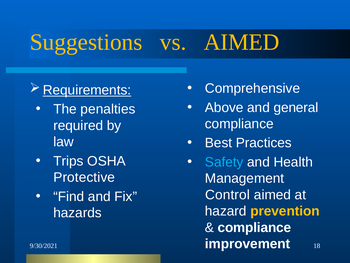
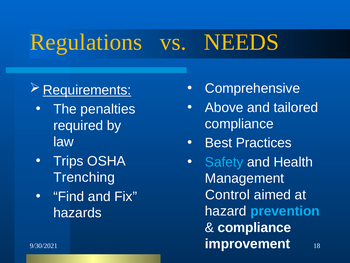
Suggestions: Suggestions -> Regulations
vs AIMED: AIMED -> NEEDS
general: general -> tailored
Protective: Protective -> Trenching
prevention colour: yellow -> light blue
